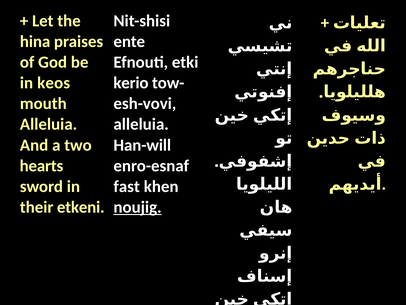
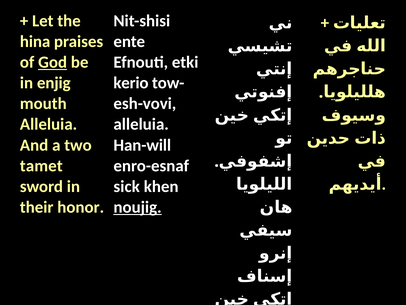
God underline: none -> present
keos: keos -> enjig
hearts: hearts -> tamet
fast: fast -> sick
etkeni: etkeni -> honor
